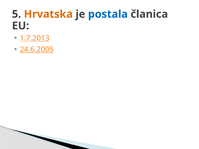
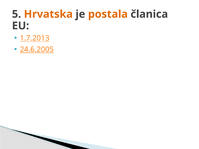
postala colour: blue -> orange
